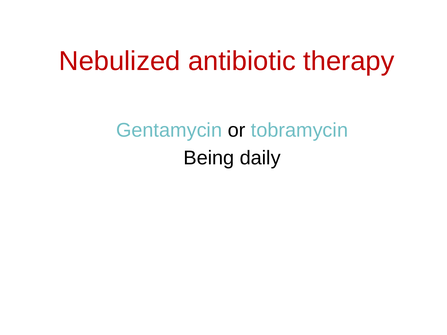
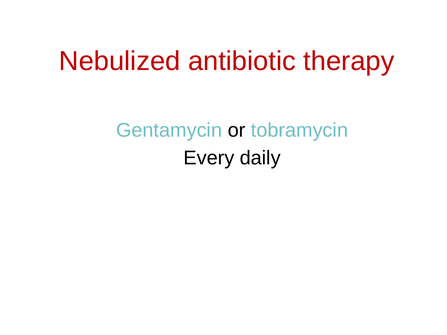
Being: Being -> Every
